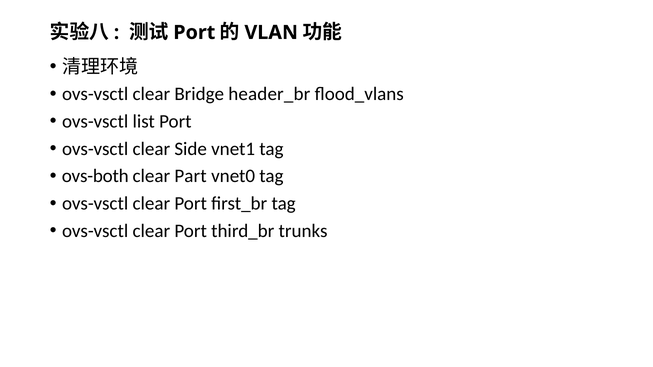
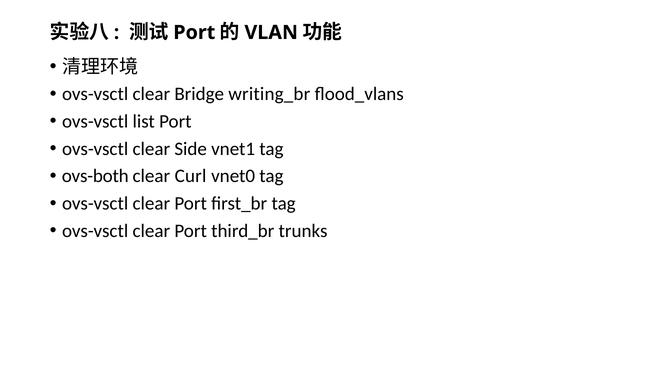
header_br: header_br -> writing_br
Part: Part -> Curl
